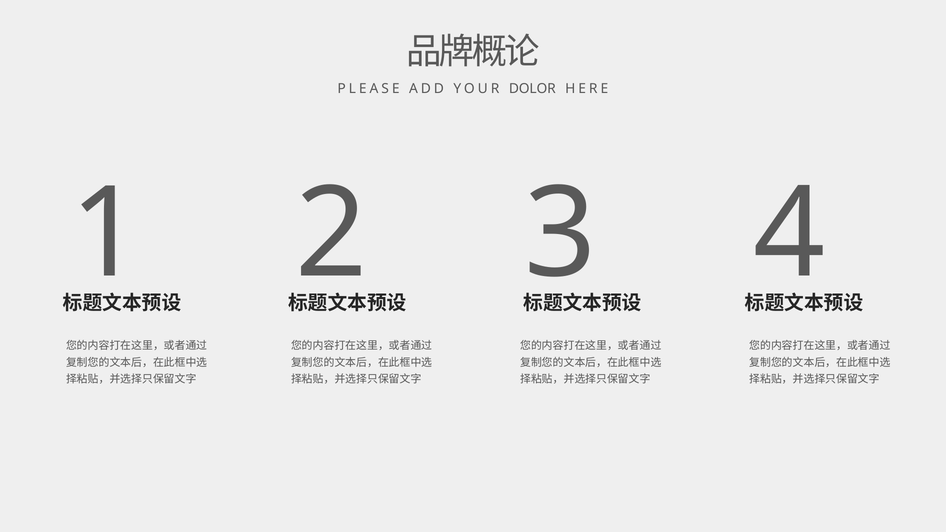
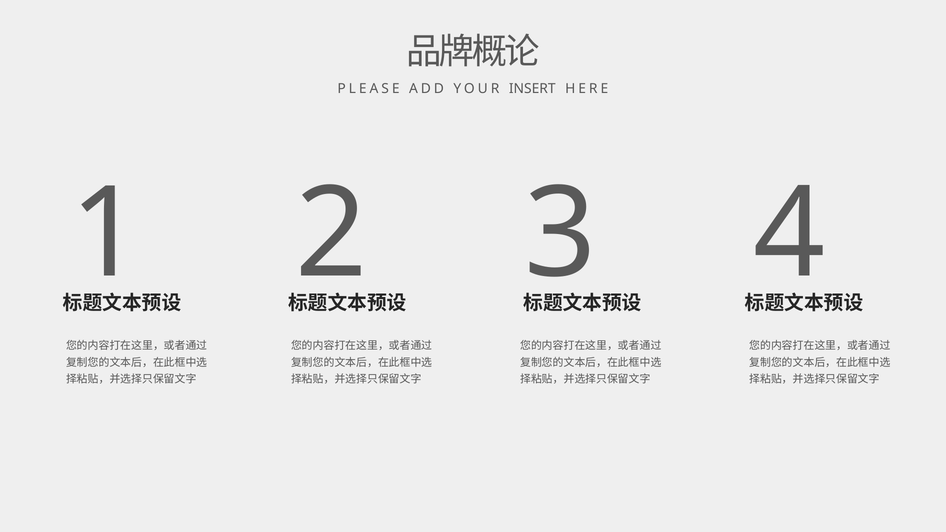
DOLOR: DOLOR -> INSERT
